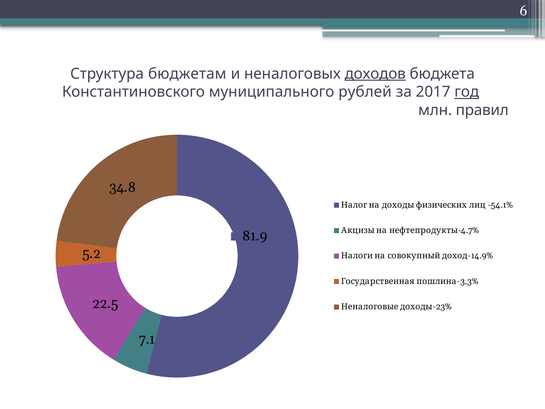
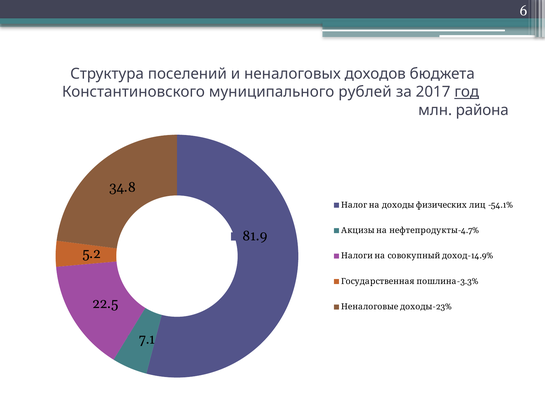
бюджетам: бюджетам -> поселений
доходов underline: present -> none
правил: правил -> района
